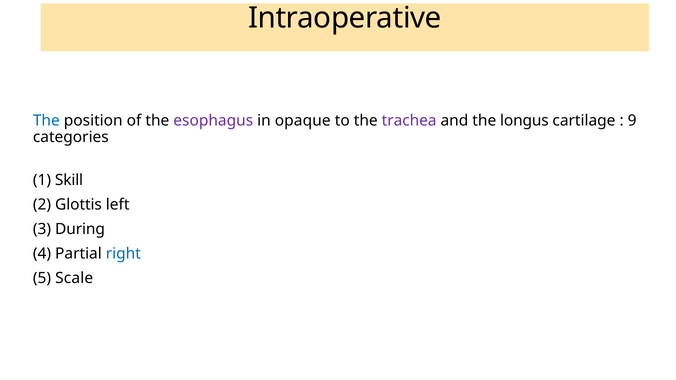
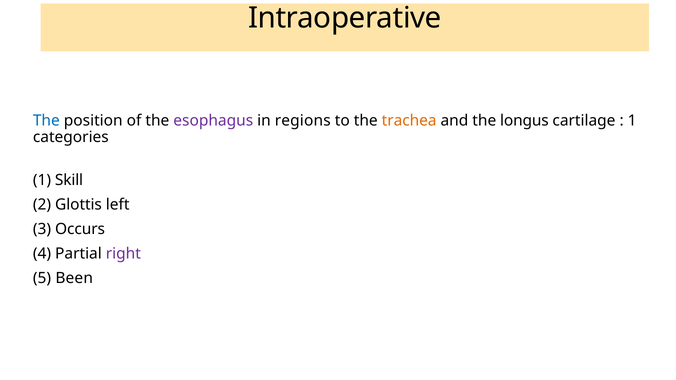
opaque: opaque -> regions
trachea colour: purple -> orange
9 at (632, 121): 9 -> 1
During: During -> Occurs
right colour: blue -> purple
Scale: Scale -> Been
